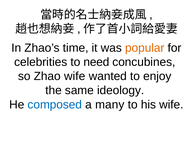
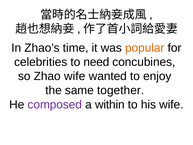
ideology: ideology -> together
composed colour: blue -> purple
many: many -> within
